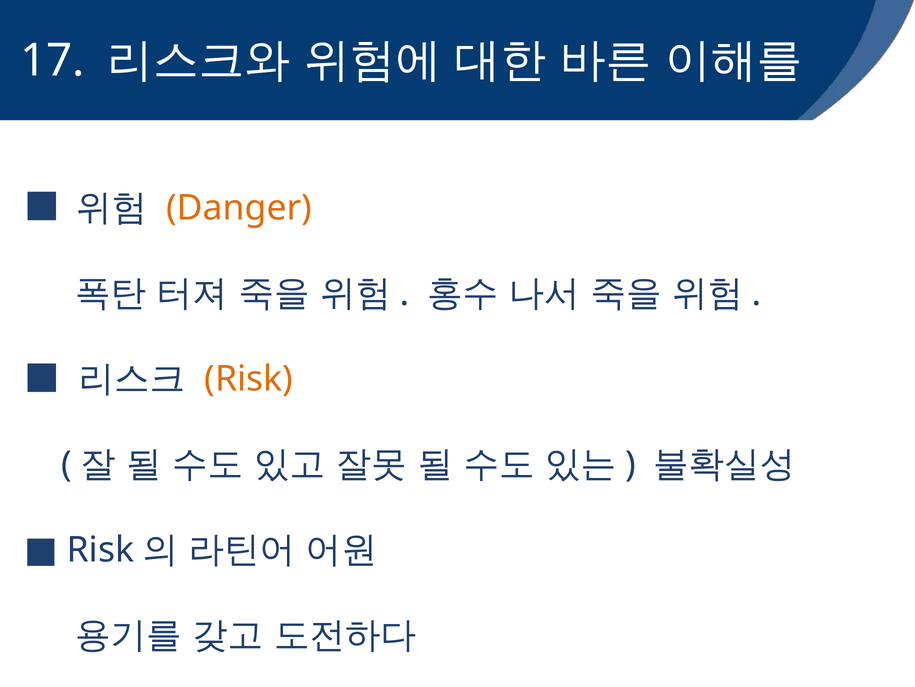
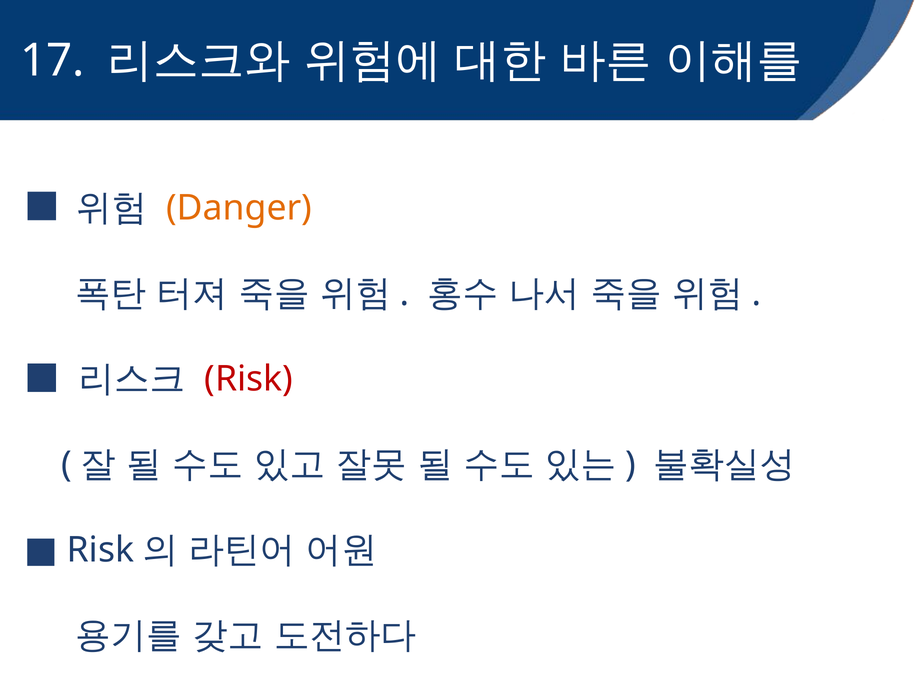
Risk at (249, 379) colour: orange -> red
